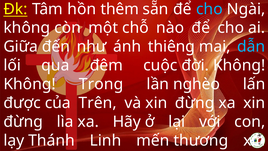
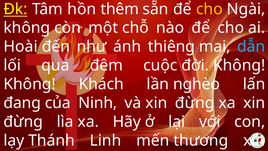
cho at (209, 9) colour: light blue -> yellow
Giữa: Giữa -> Hoài
Trong: Trong -> Khách
được: được -> đang
Trên: Trên -> Ninh
